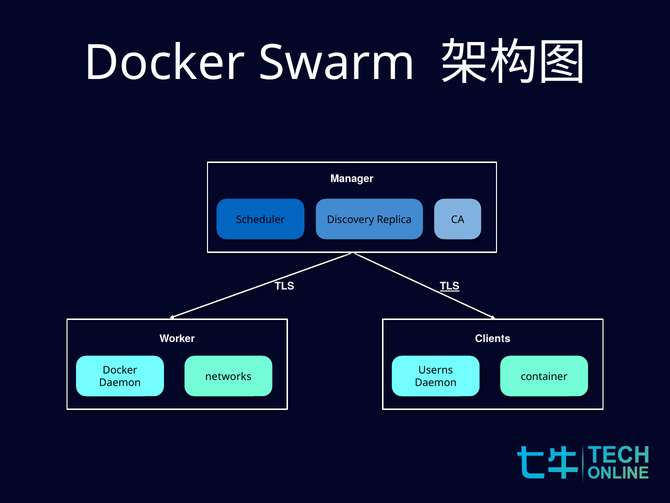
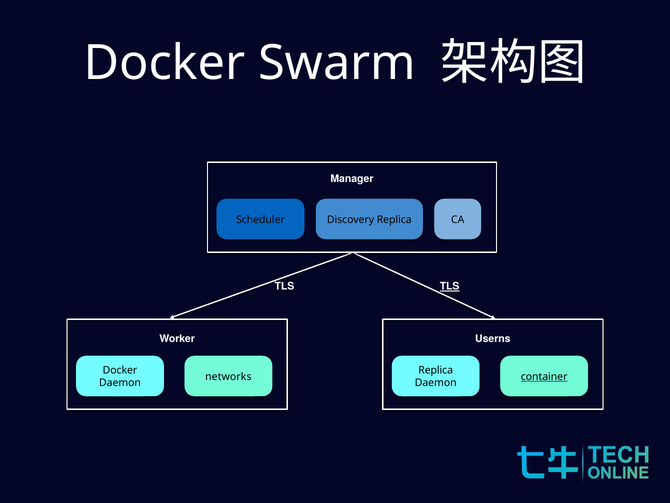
Clients: Clients -> Userns
Userns at (436, 370): Userns -> Replica
container underline: none -> present
